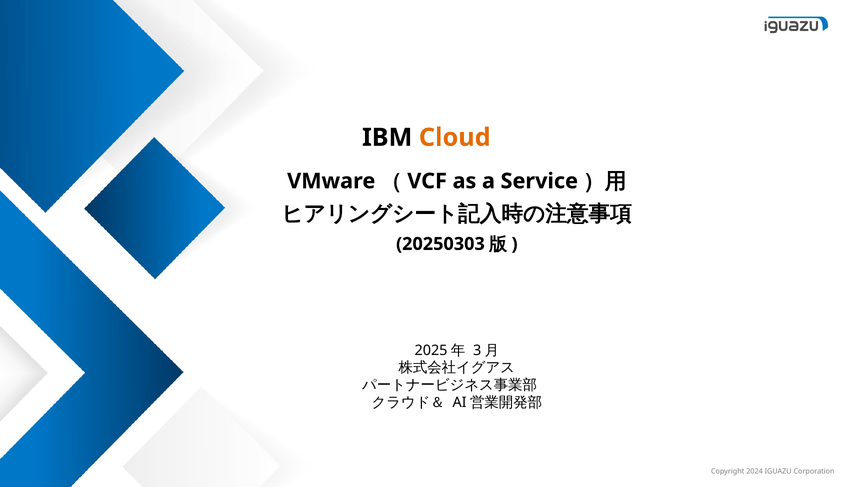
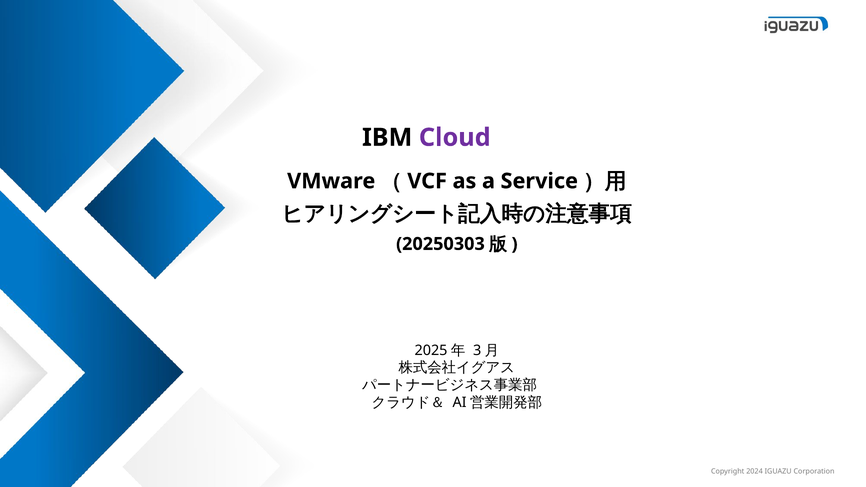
Cloud colour: orange -> purple
